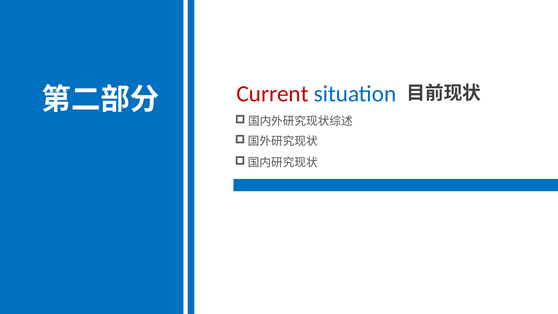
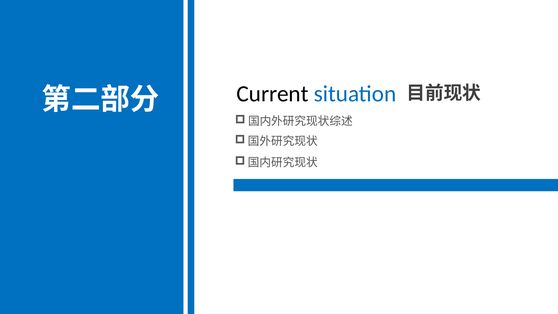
Current colour: red -> black
